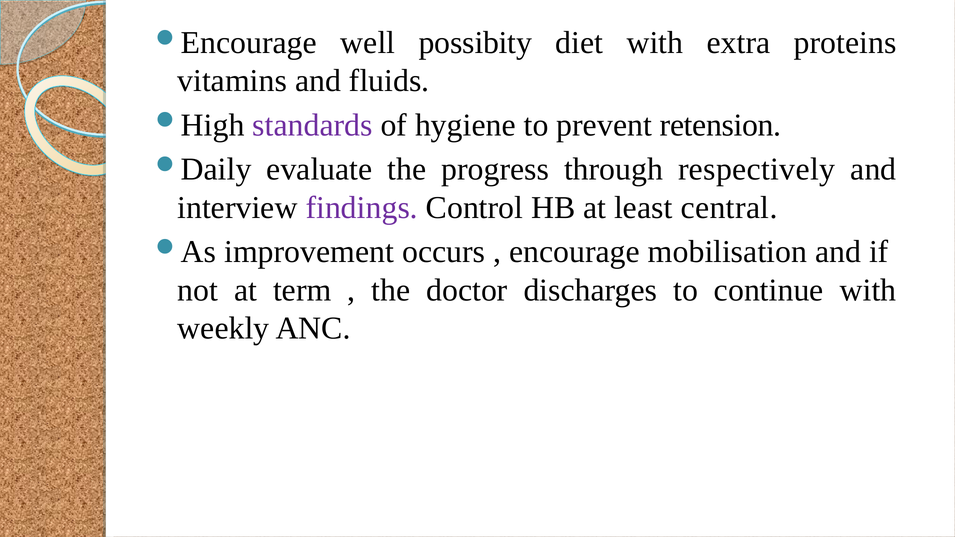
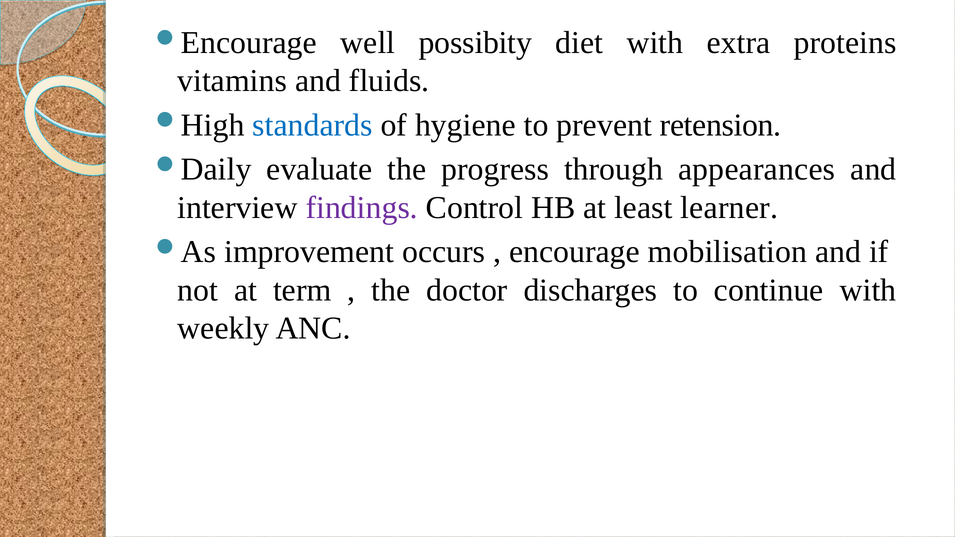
standards colour: purple -> blue
respectively: respectively -> appearances
central: central -> learner
